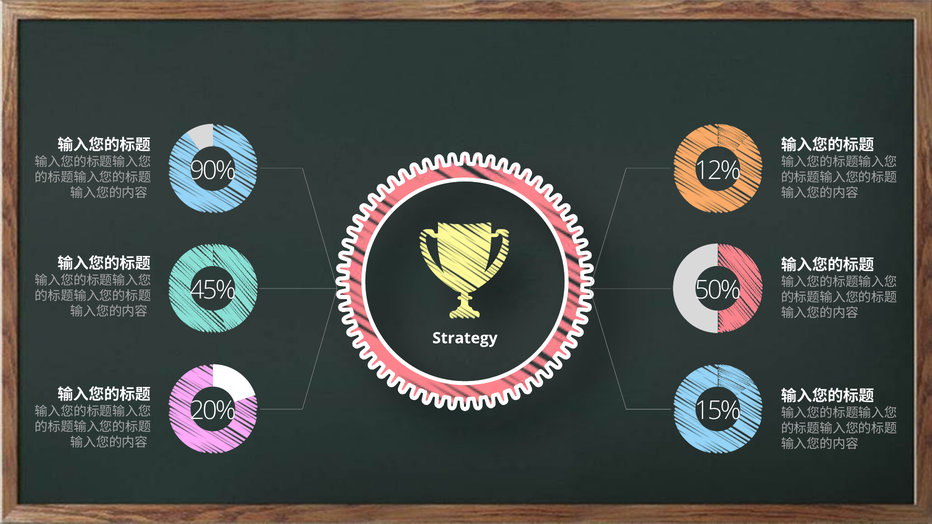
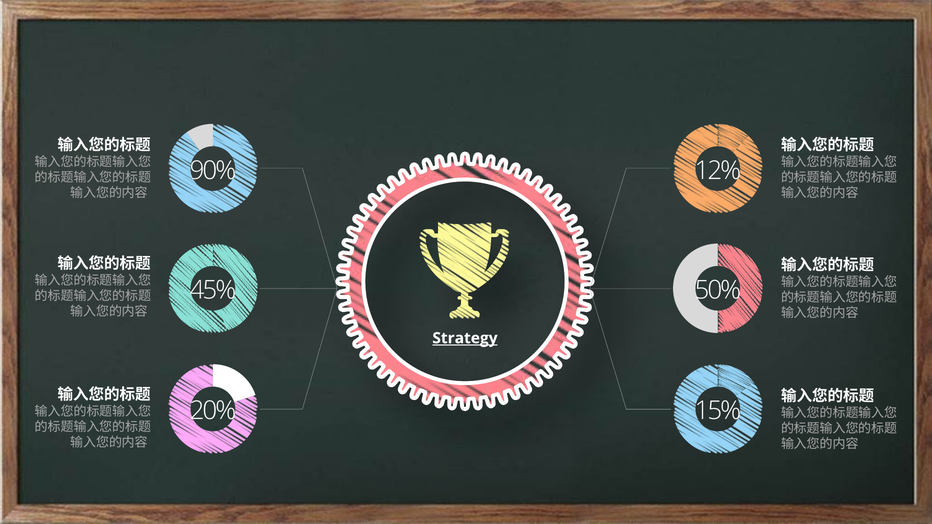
Strategy underline: none -> present
